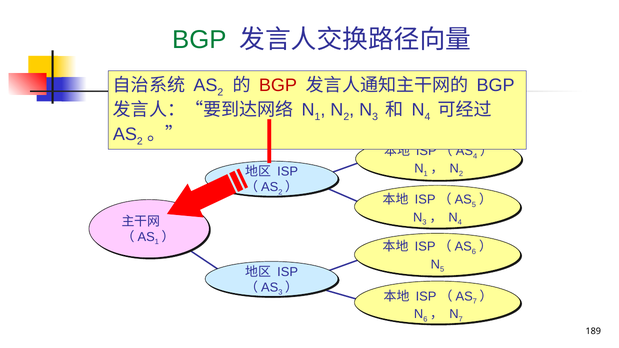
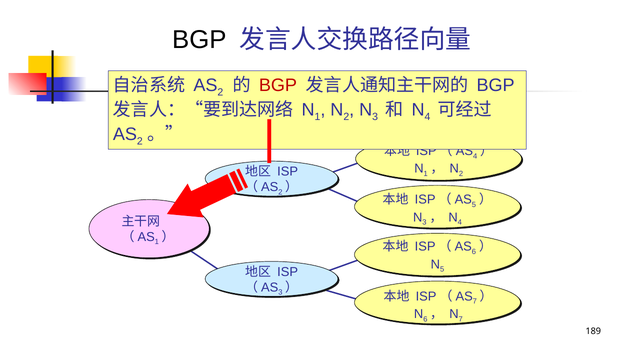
BGP at (199, 40) colour: green -> black
